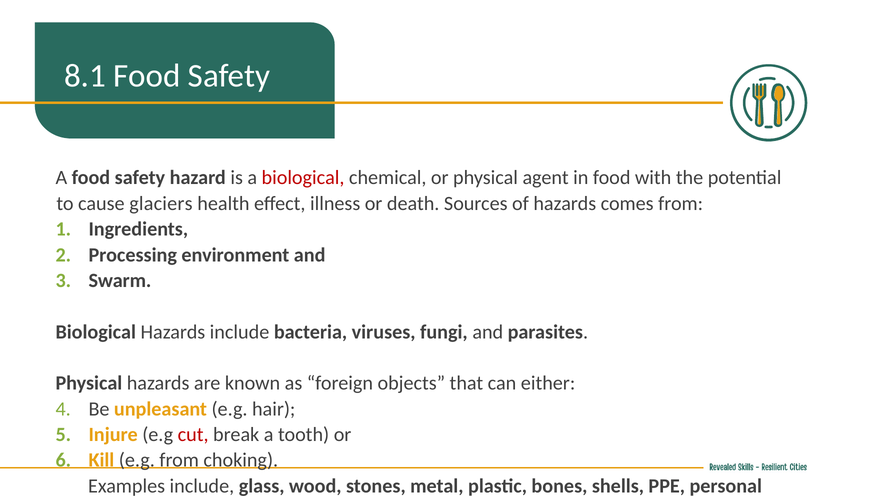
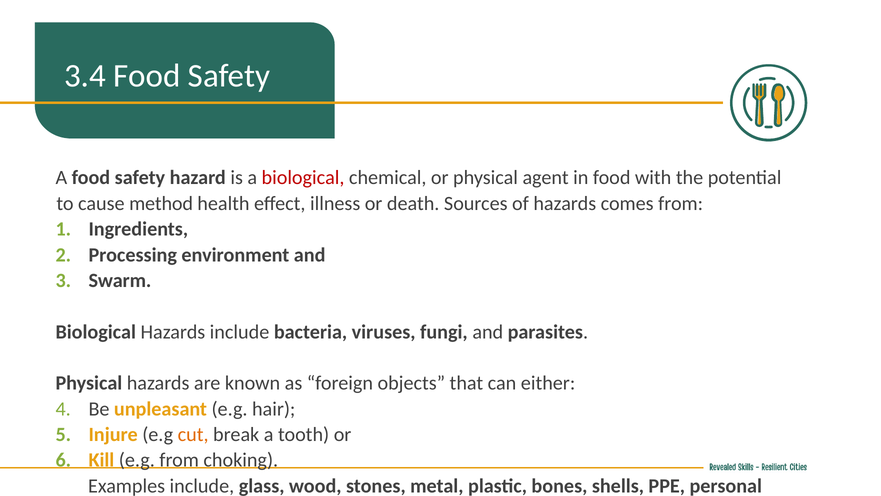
8.1: 8.1 -> 3.4
glaciers: glaciers -> method
cut colour: red -> orange
